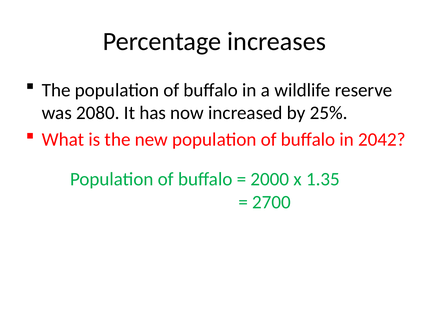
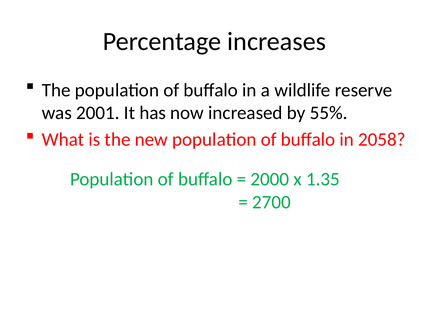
2080: 2080 -> 2001
25%: 25% -> 55%
2042: 2042 -> 2058
